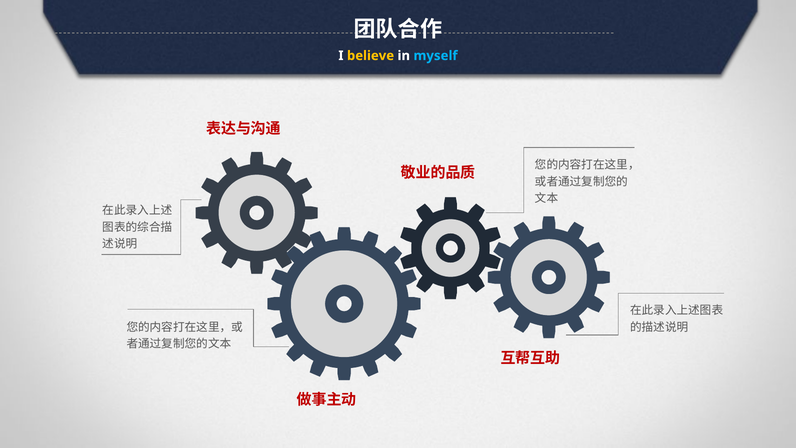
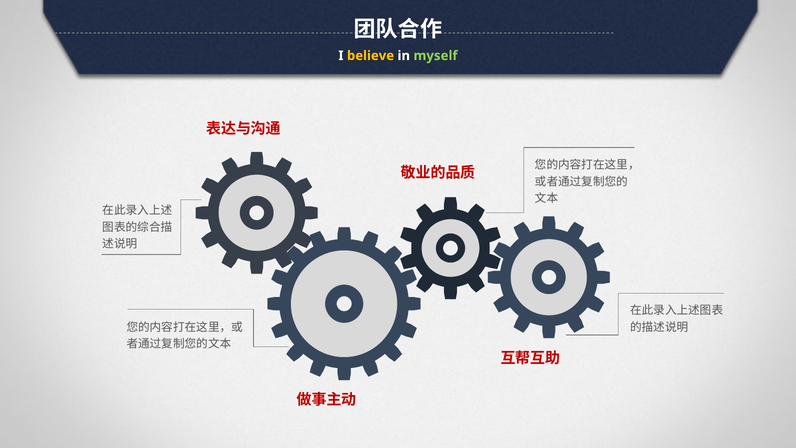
myself colour: light blue -> light green
